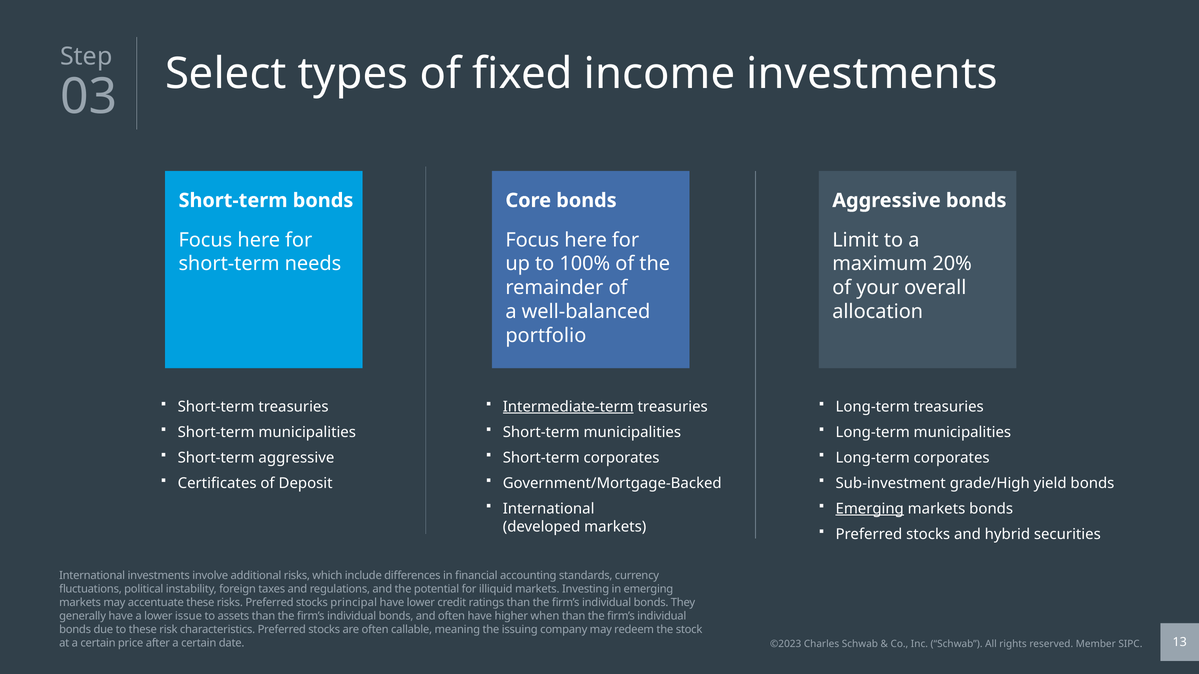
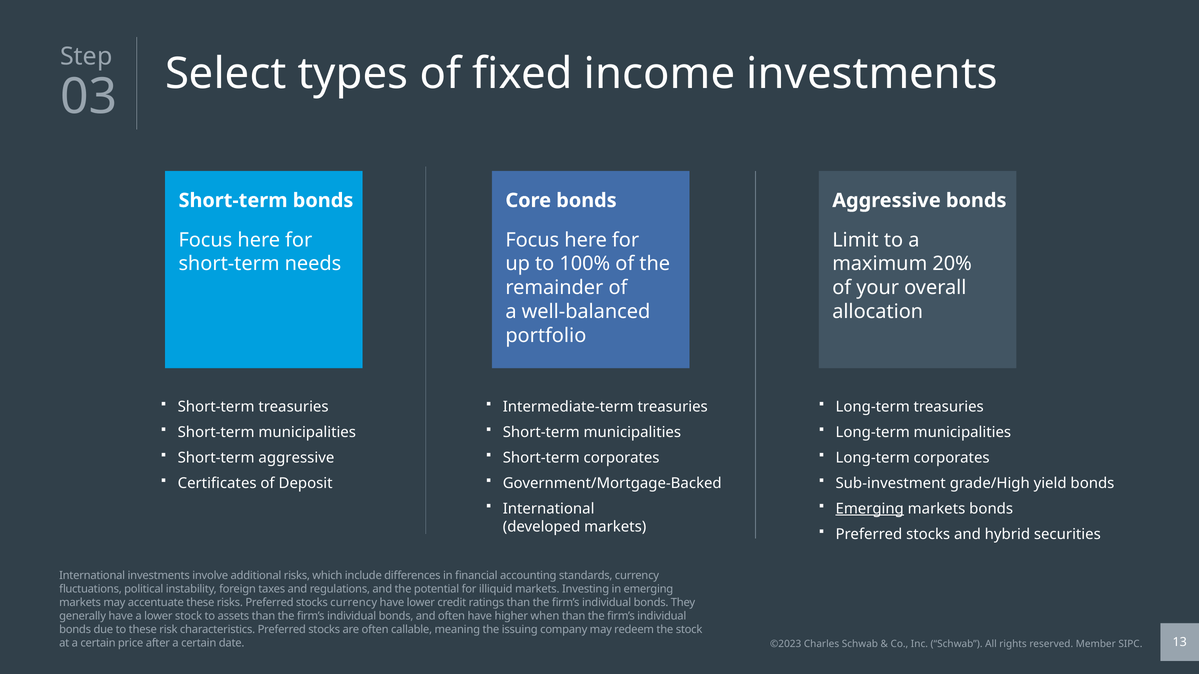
Intermediate-term underline: present -> none
stocks principal: principal -> currency
lower issue: issue -> stock
